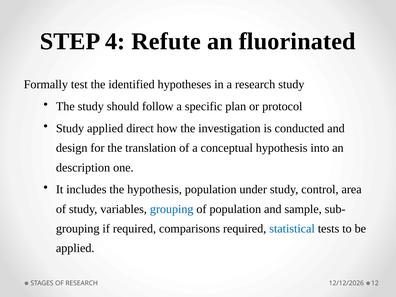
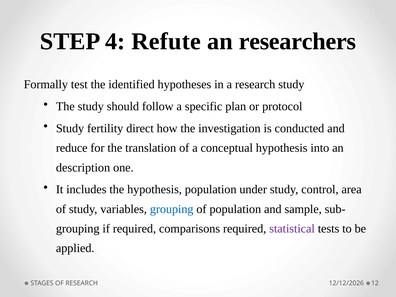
fluorinated: fluorinated -> researchers
Study applied: applied -> fertility
design: design -> reduce
statistical colour: blue -> purple
